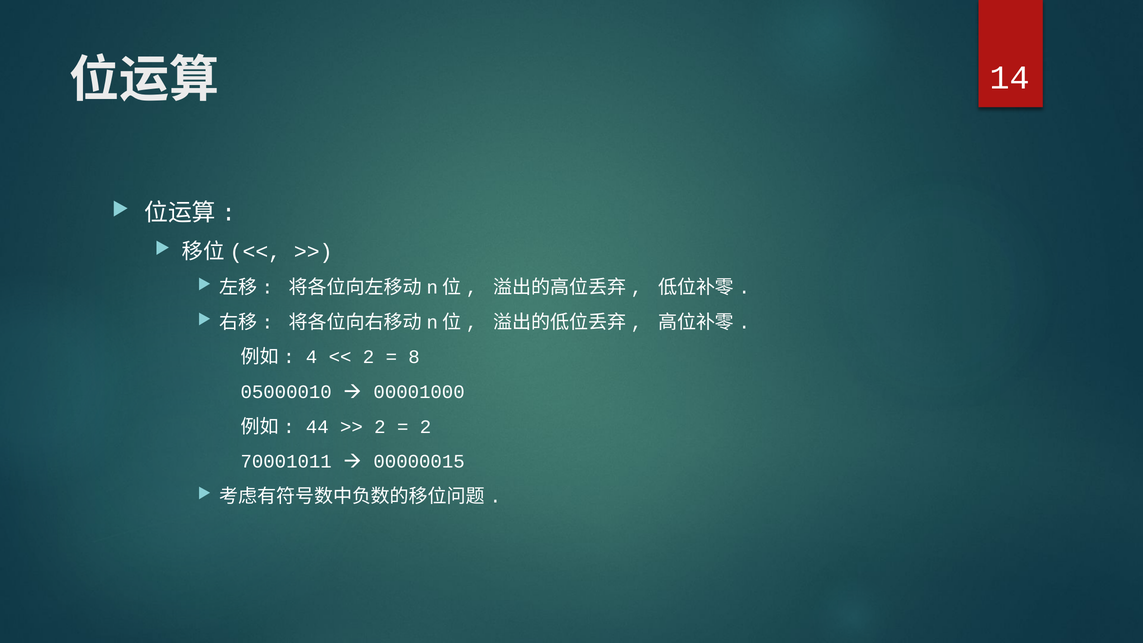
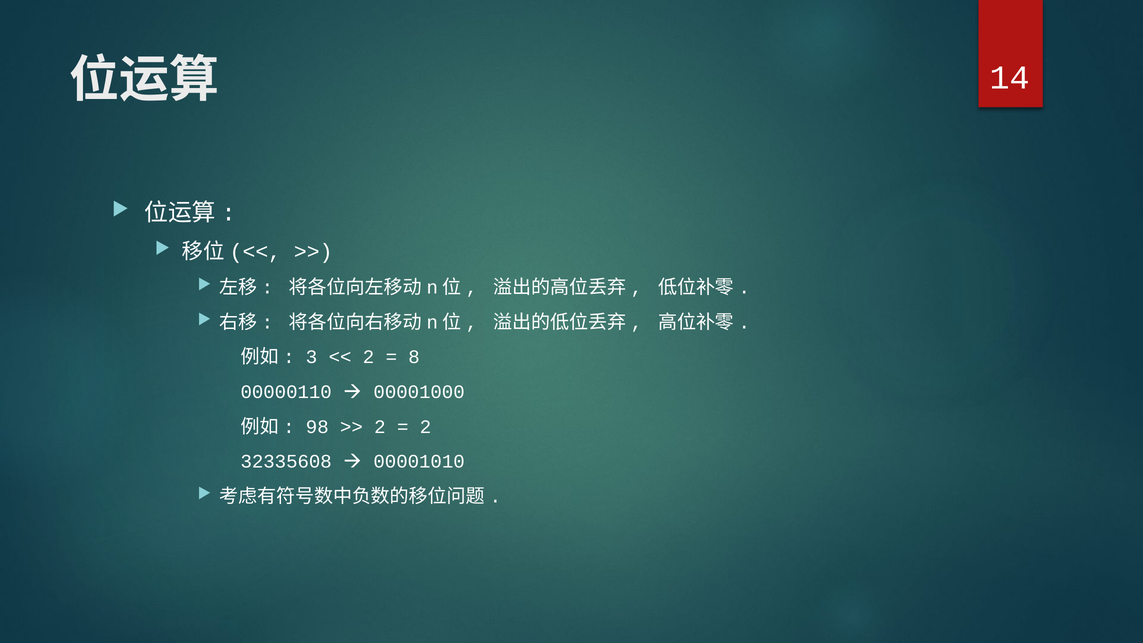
4: 4 -> 3
05000010: 05000010 -> 00000110
44: 44 -> 98
70001011: 70001011 -> 32335608
00000015: 00000015 -> 00001010
